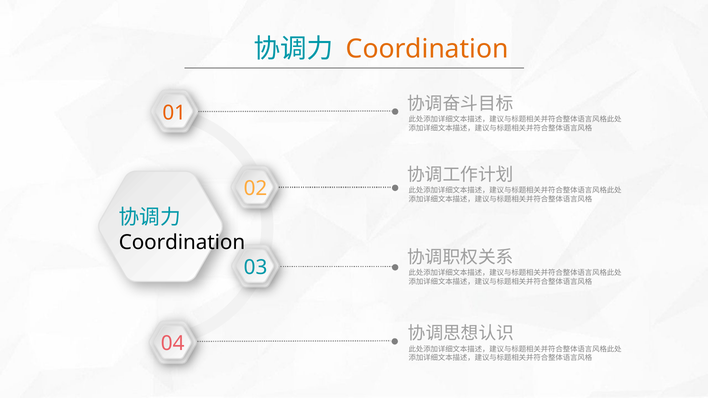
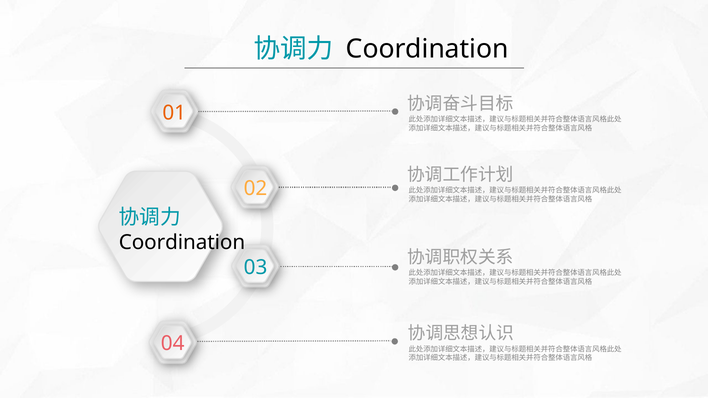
Coordination at (427, 49) colour: orange -> black
